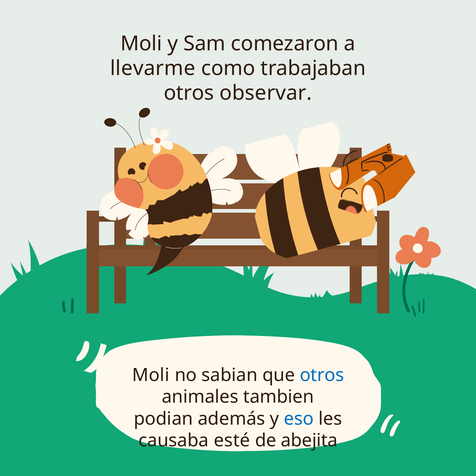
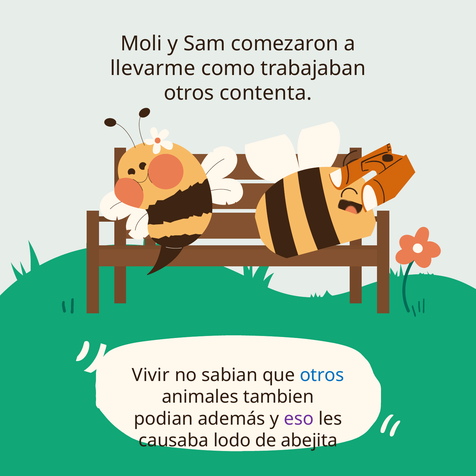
observar: observar -> contenta
Moli at (151, 375): Moli -> Vivir
eso colour: blue -> purple
esté: esté -> lodo
